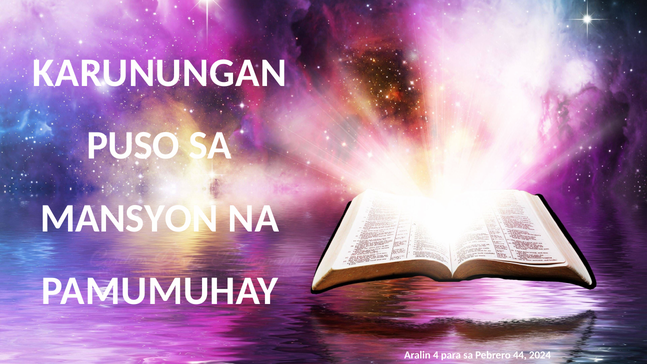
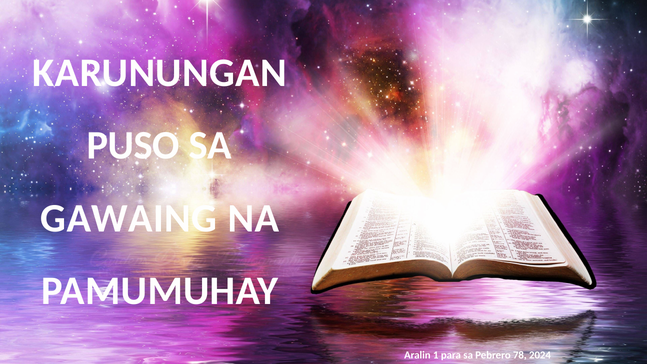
MANSYON: MANSYON -> GAWAING
4: 4 -> 1
44: 44 -> 78
